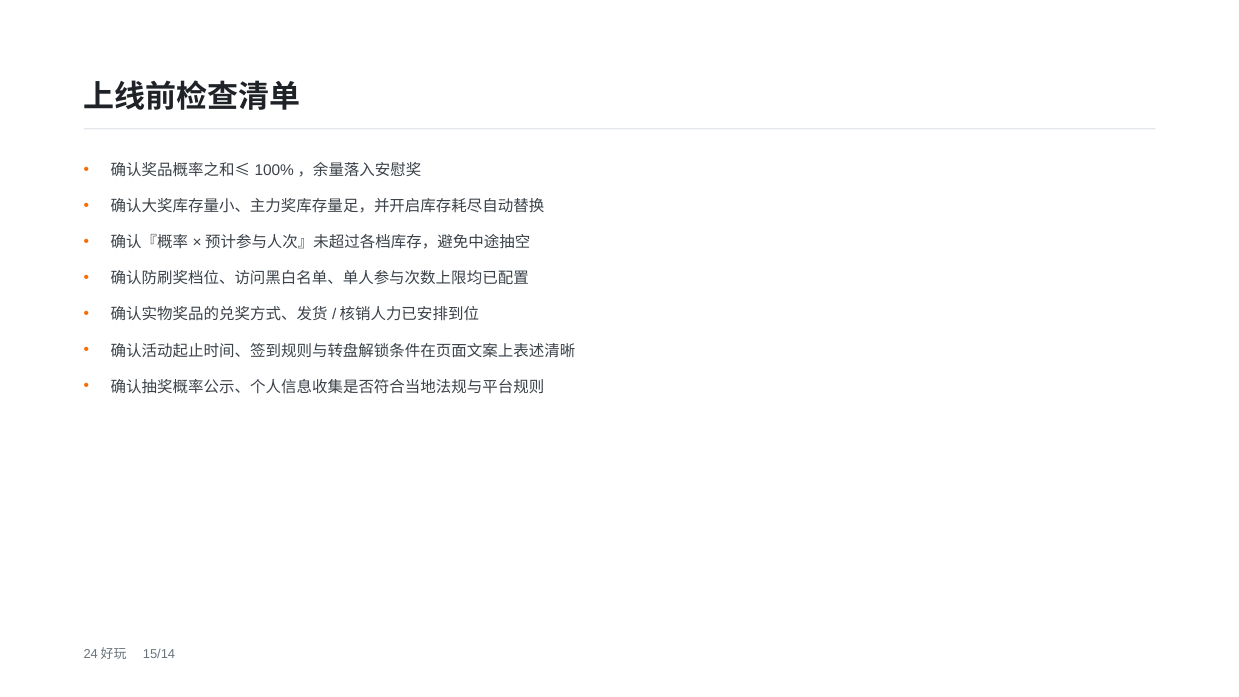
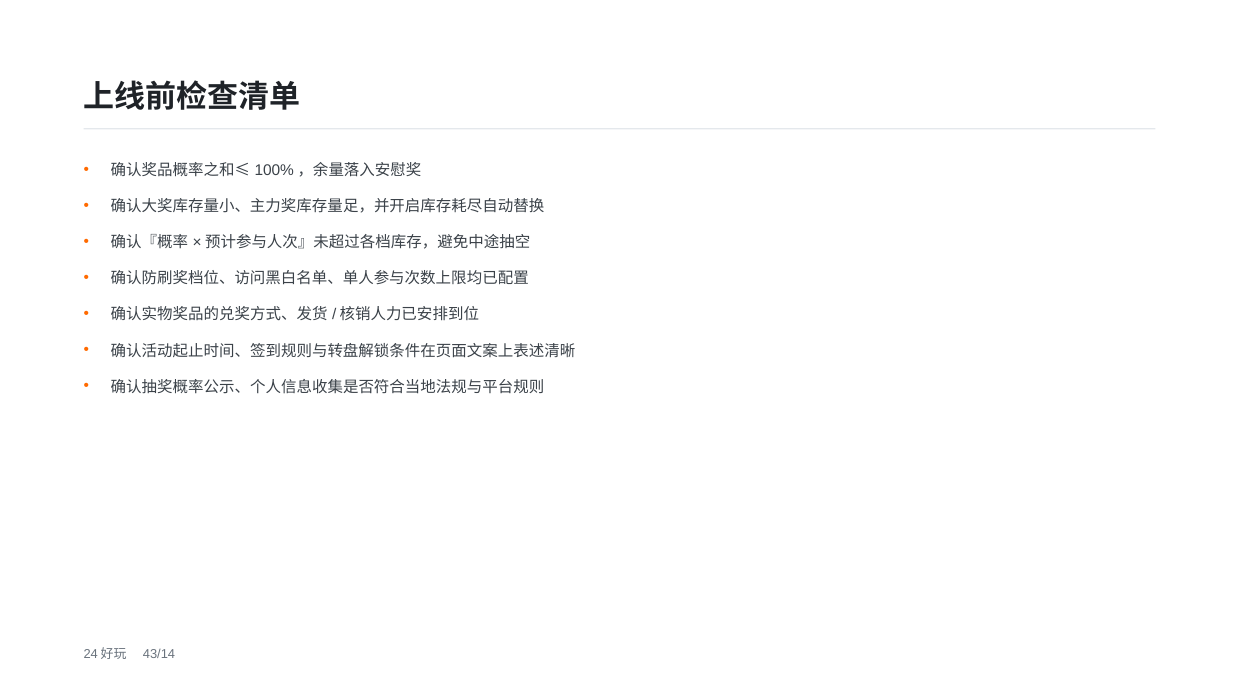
15/14: 15/14 -> 43/14
